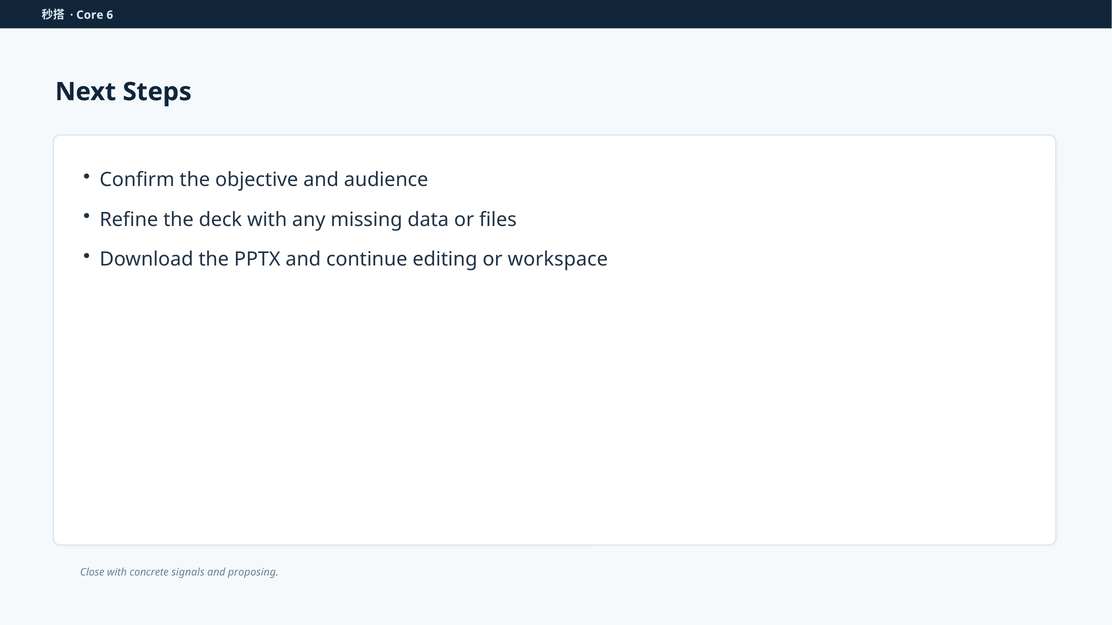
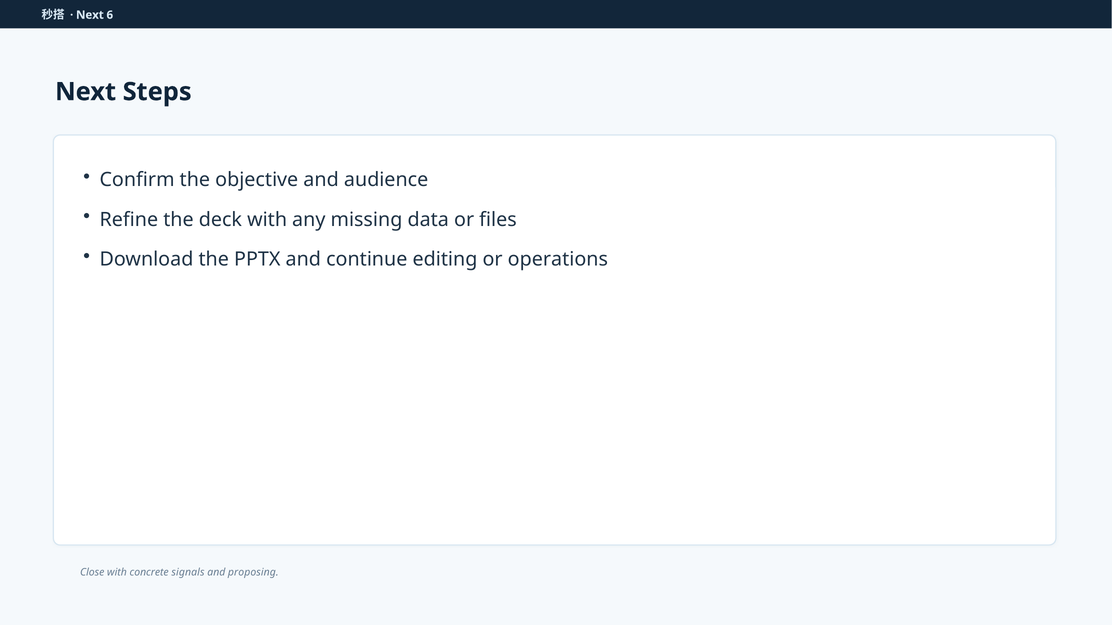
Core at (90, 15): Core -> Next
workspace: workspace -> operations
